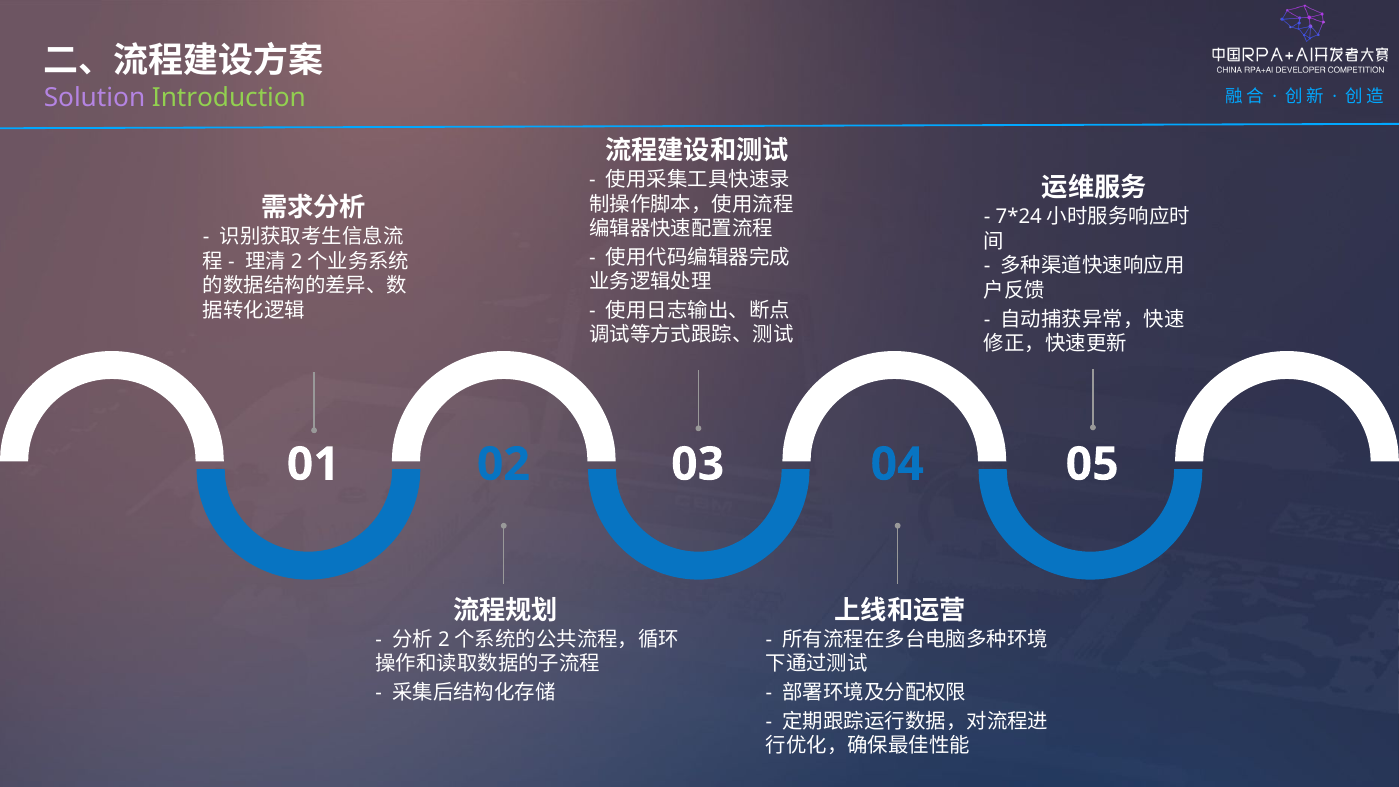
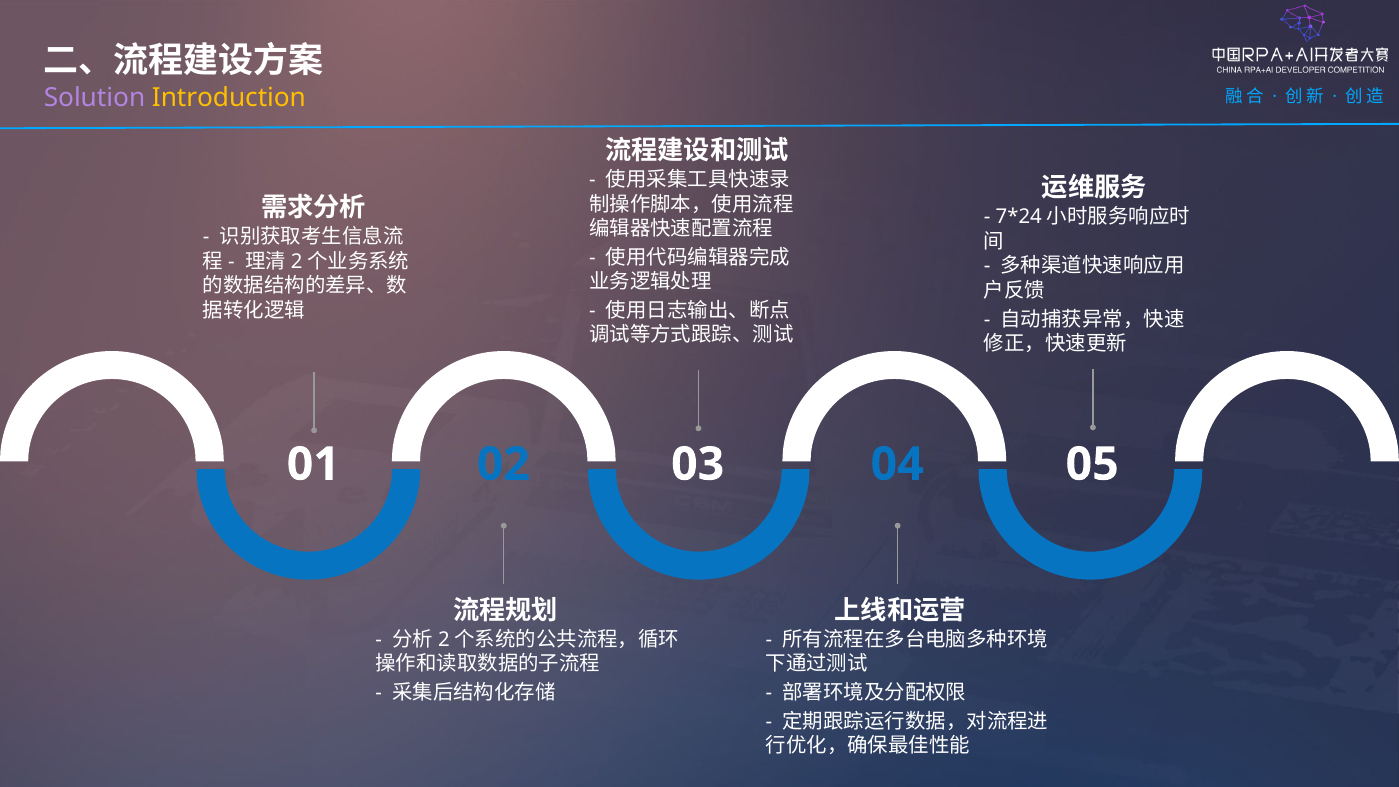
Introduction colour: light green -> yellow
